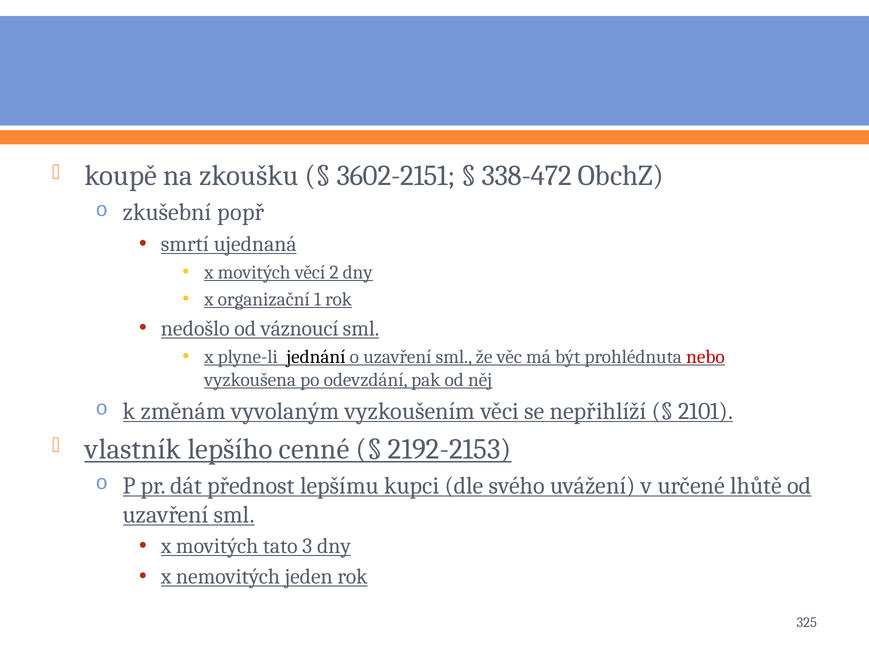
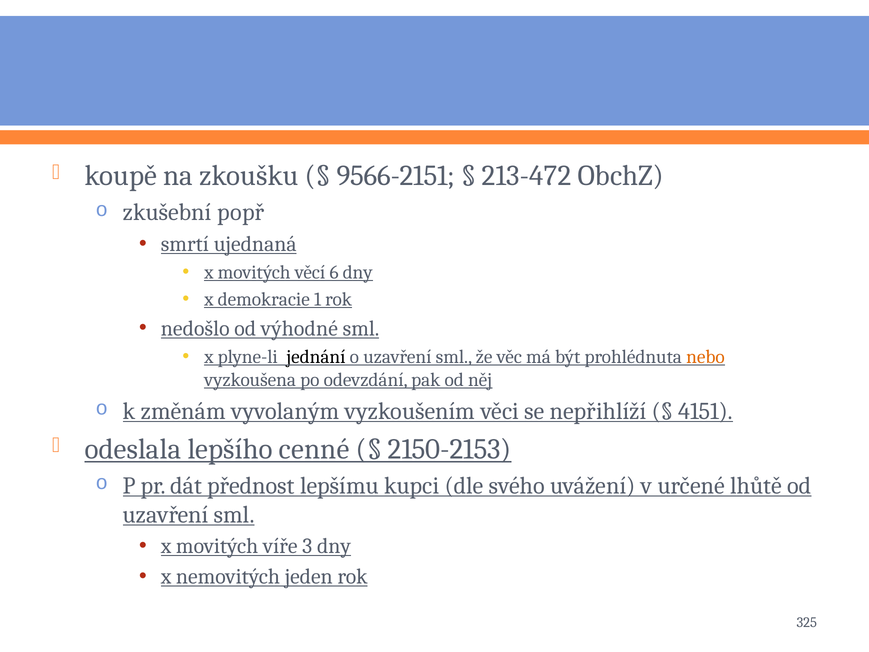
3602-2151: 3602-2151 -> 9566-2151
338-472: 338-472 -> 213-472
2: 2 -> 6
organizační: organizační -> demokracie
váznoucí: váznoucí -> výhodné
nebo colour: red -> orange
2101: 2101 -> 4151
vlastník: vlastník -> odeslala
2192-2153: 2192-2153 -> 2150-2153
tato: tato -> víře
